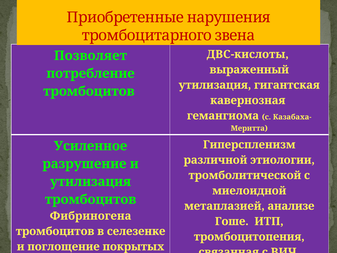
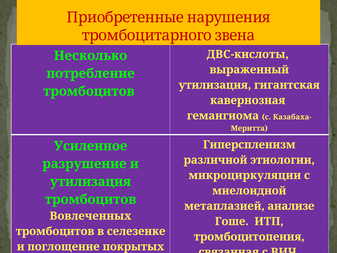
Позволяет: Позволяет -> Несколько
тромболитической: тромболитической -> микроциркуляции
Фибриногена: Фибриногена -> Вовлеченных
